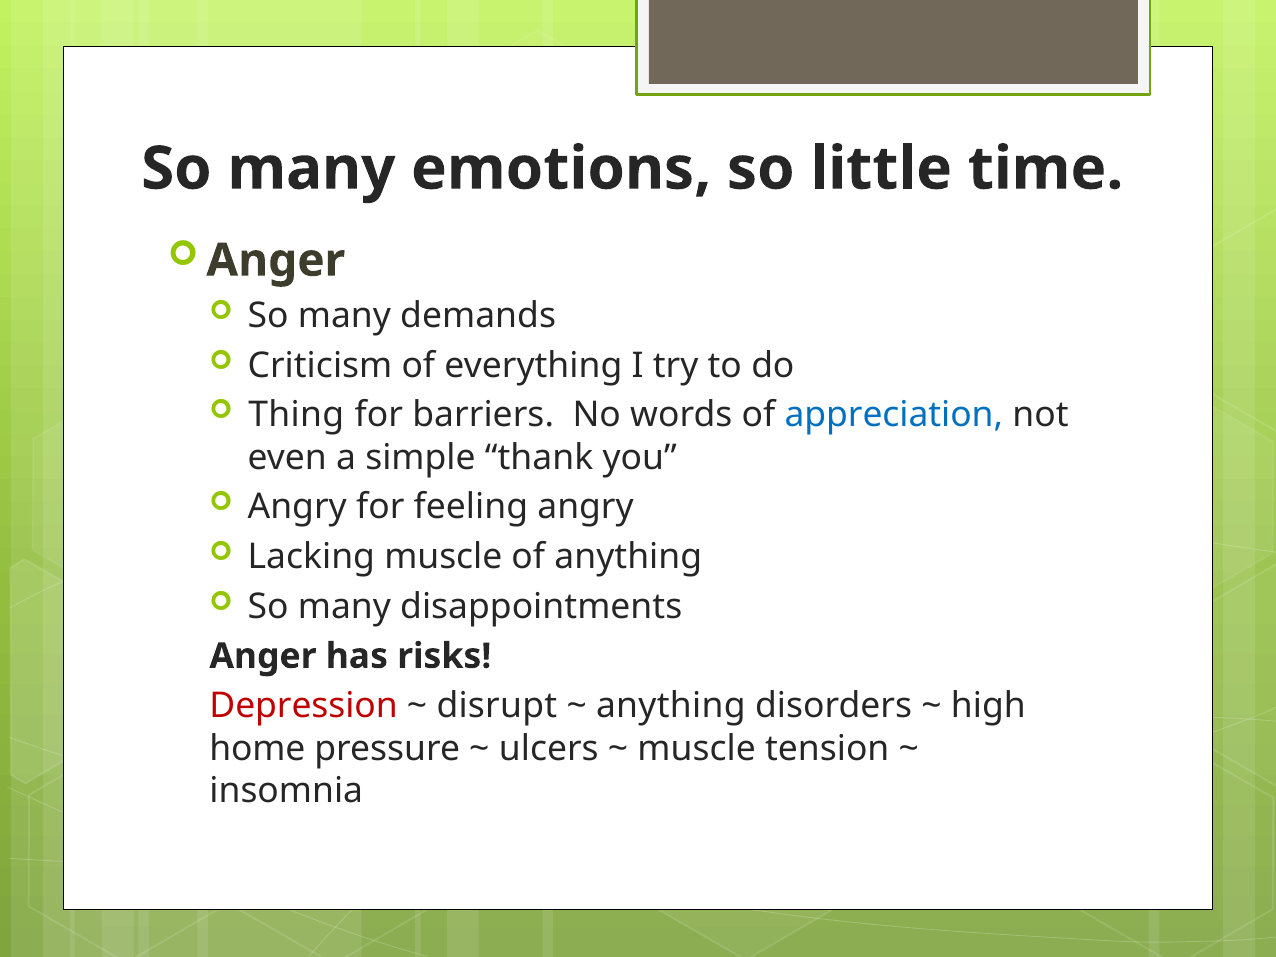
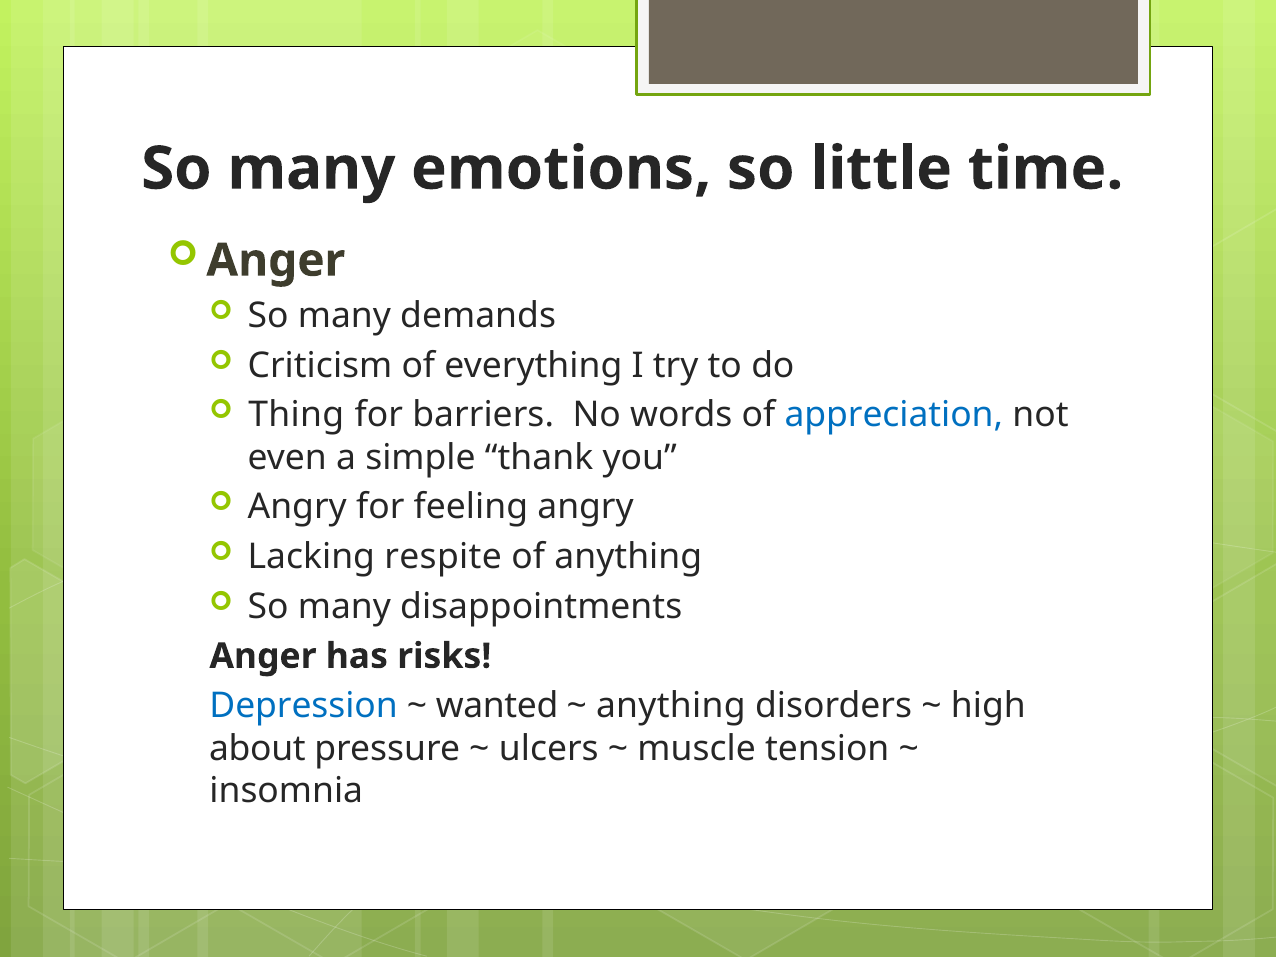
Lacking muscle: muscle -> respite
Depression colour: red -> blue
disrupt: disrupt -> wanted
home: home -> about
